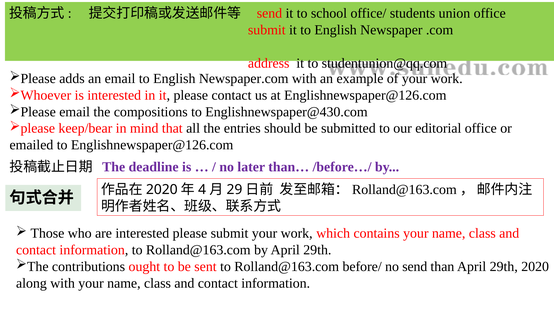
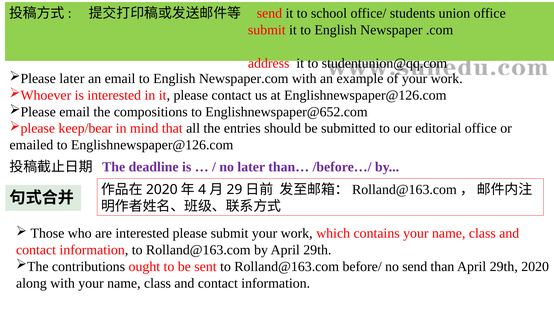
adds at (72, 79): adds -> later
Englishnewspaper@430.com: Englishnewspaper@430.com -> Englishnewspaper@652.com
